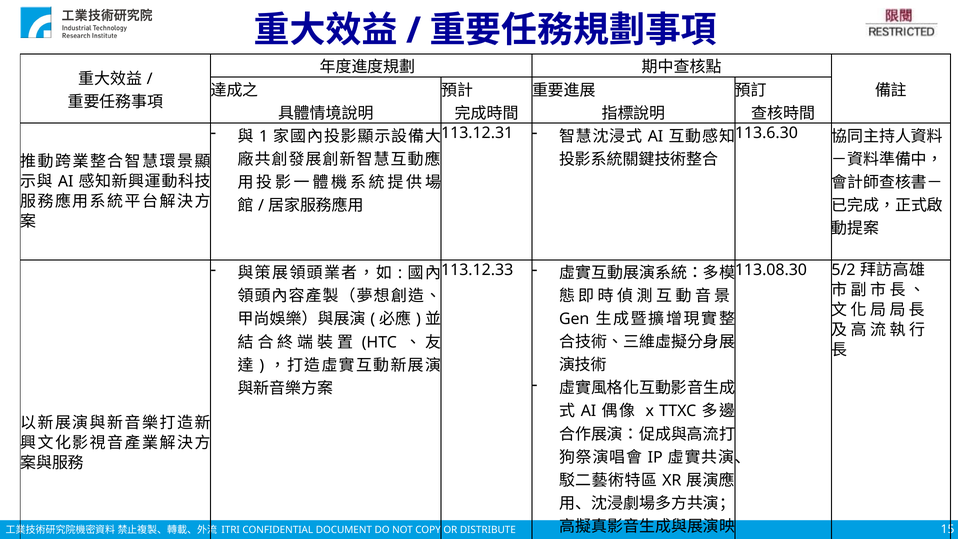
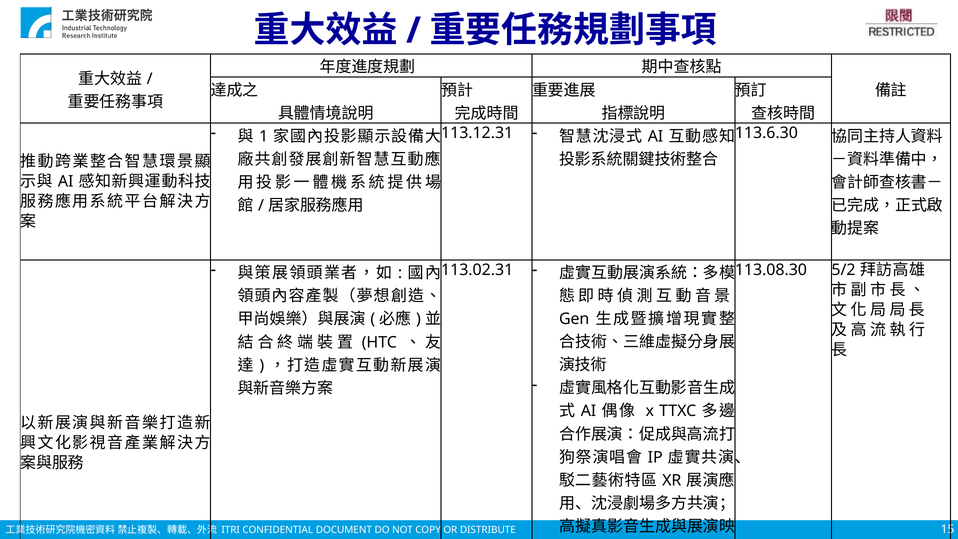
113.12.33: 113.12.33 -> 113.02.31
